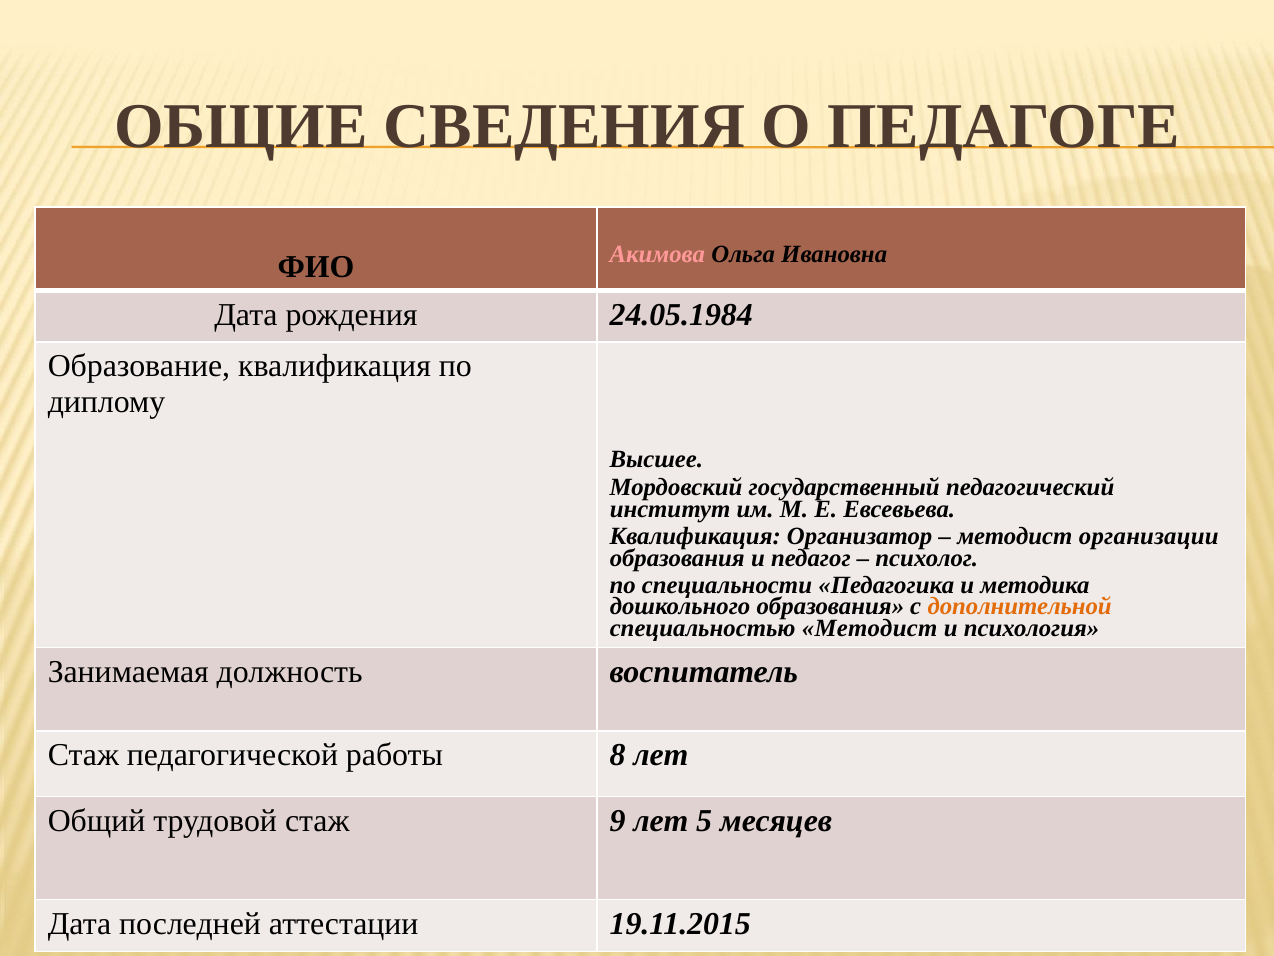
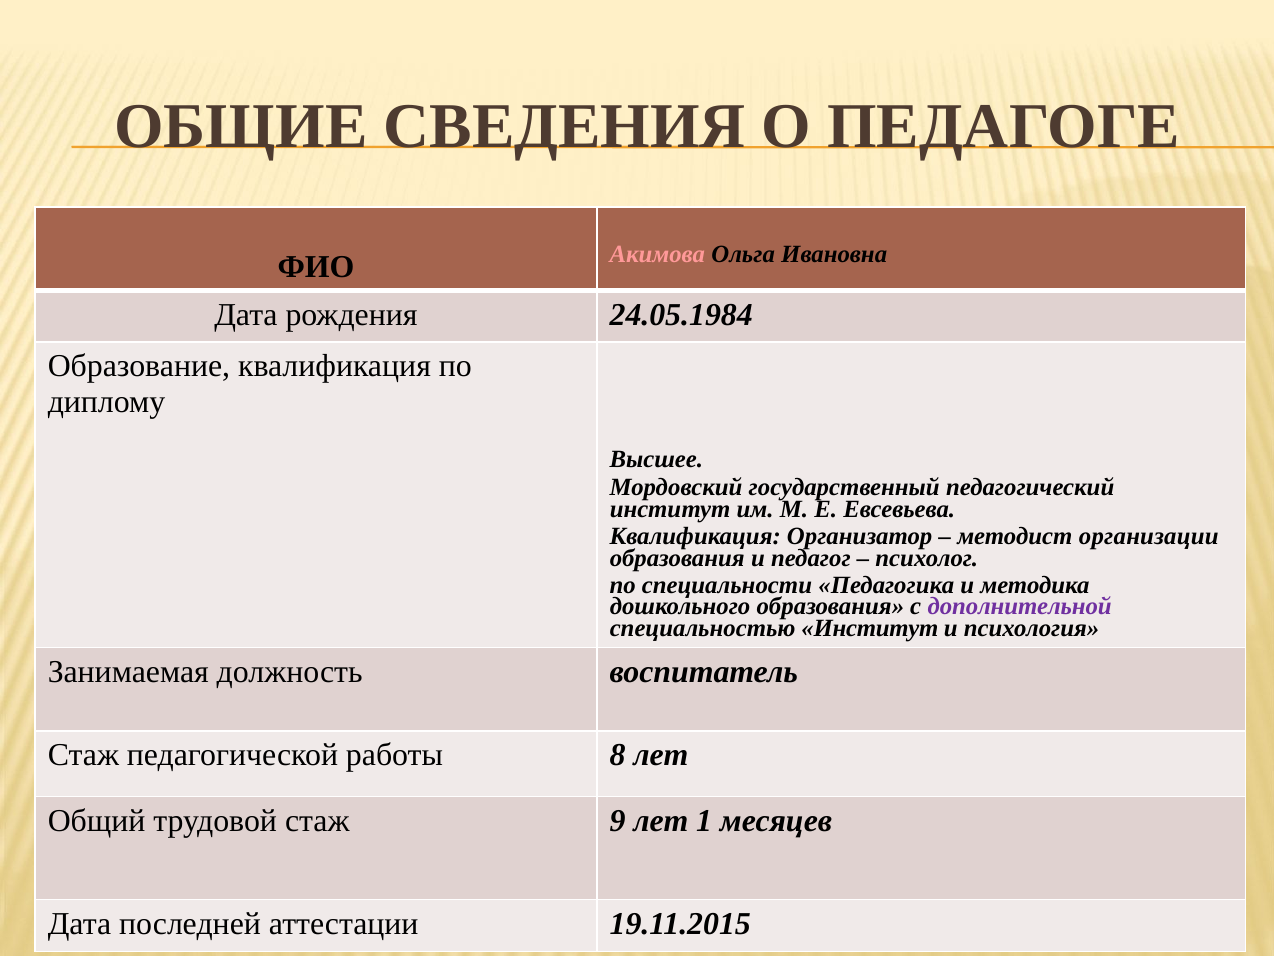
дополнительной colour: orange -> purple
специальностью Методист: Методист -> Институт
5: 5 -> 1
